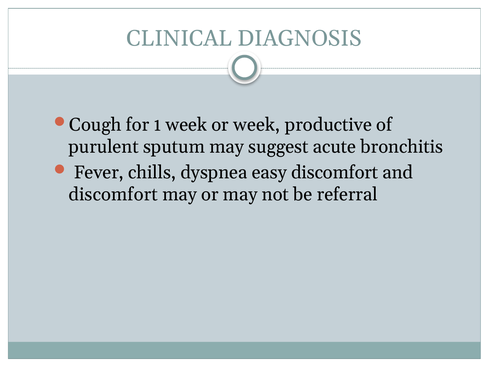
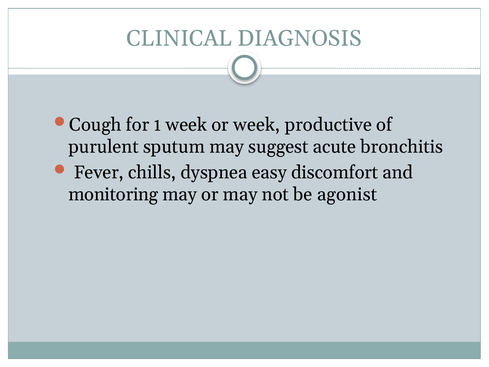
discomfort at (113, 194): discomfort -> monitoring
referral: referral -> agonist
